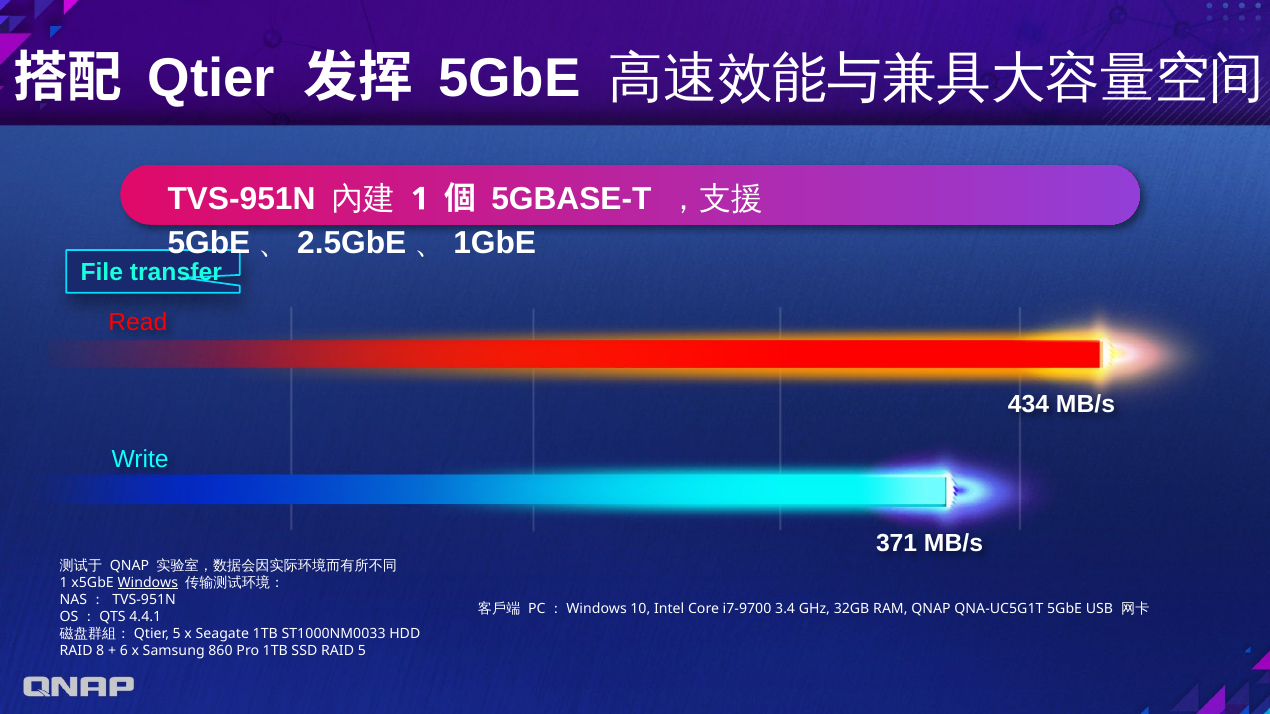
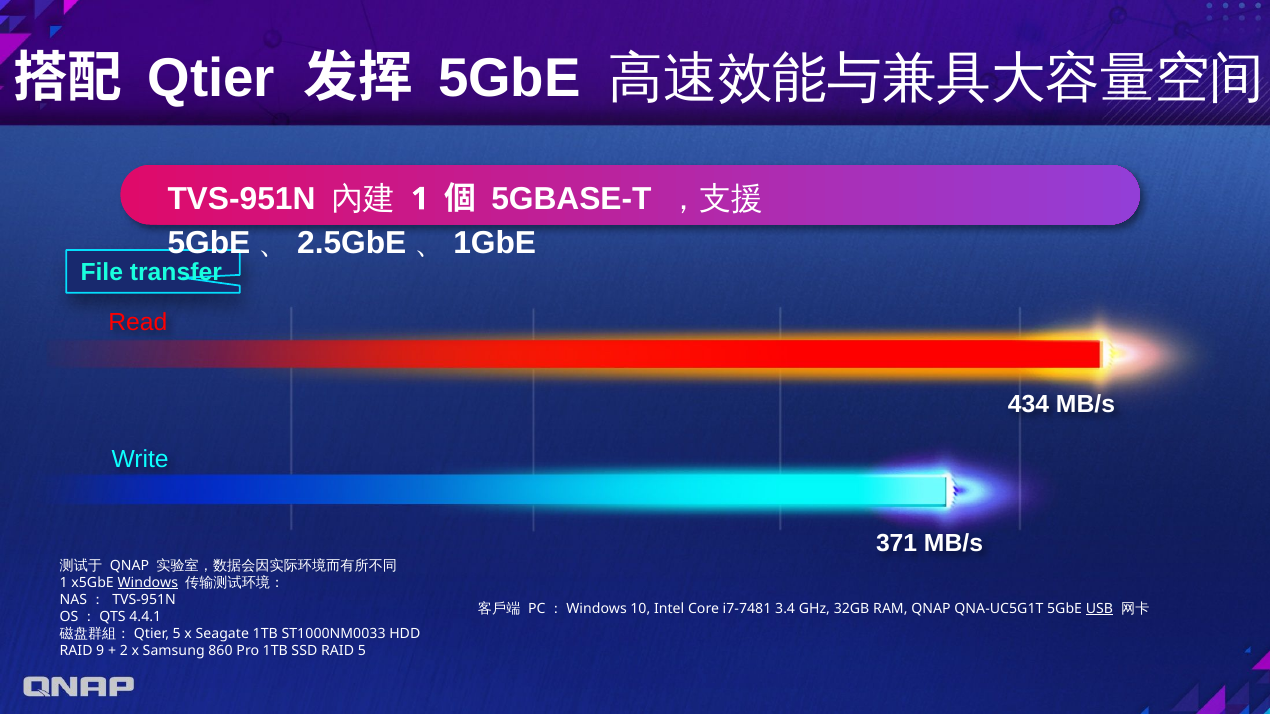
i7-9700: i7-9700 -> i7-7481
USB underline: none -> present
8: 8 -> 9
6: 6 -> 2
